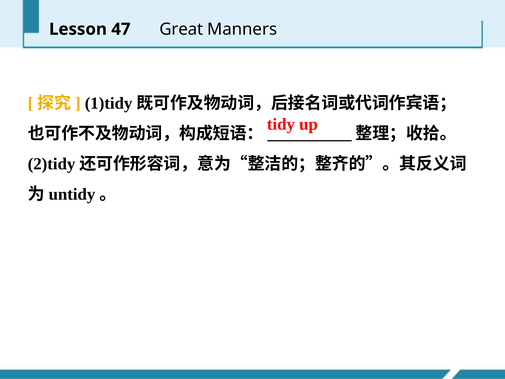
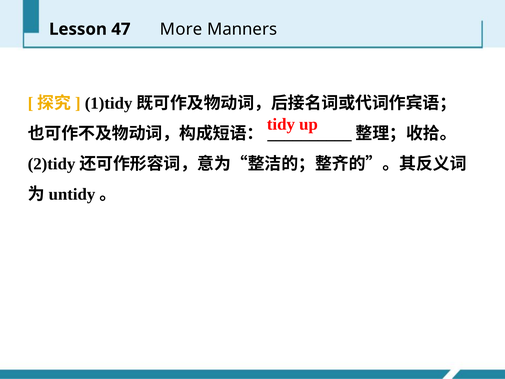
Great: Great -> More
